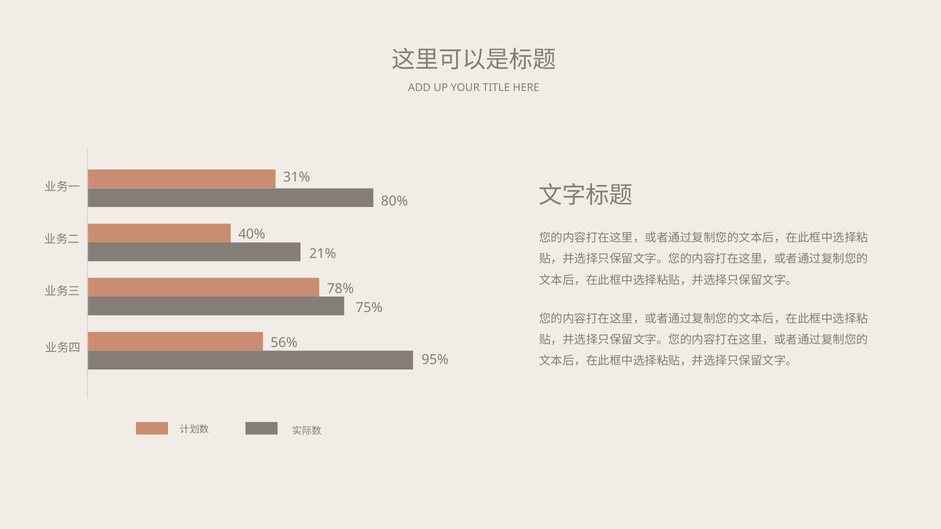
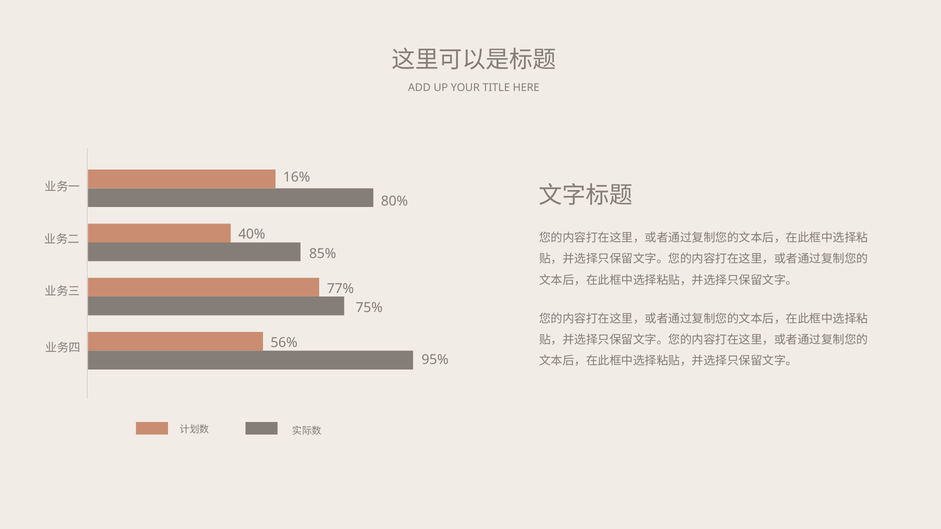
31%: 31% -> 16%
21%: 21% -> 85%
78%: 78% -> 77%
